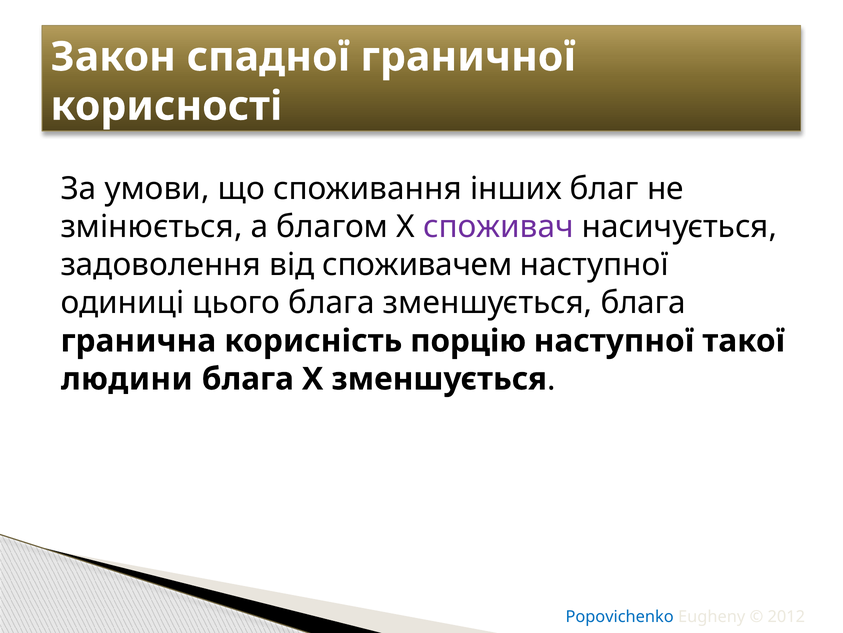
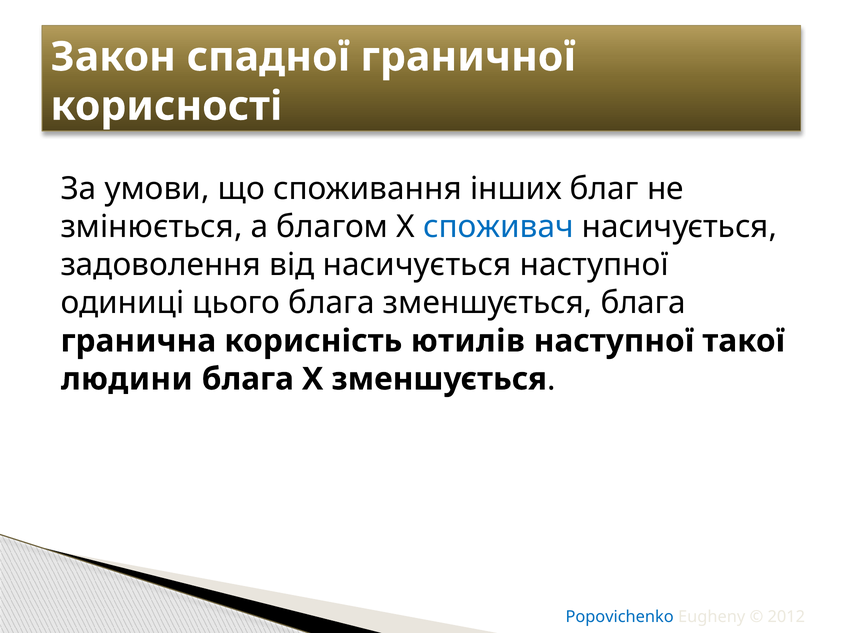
споживач colour: purple -> blue
від споживачем: споживачем -> насичується
порцію: порцію -> ютилів
